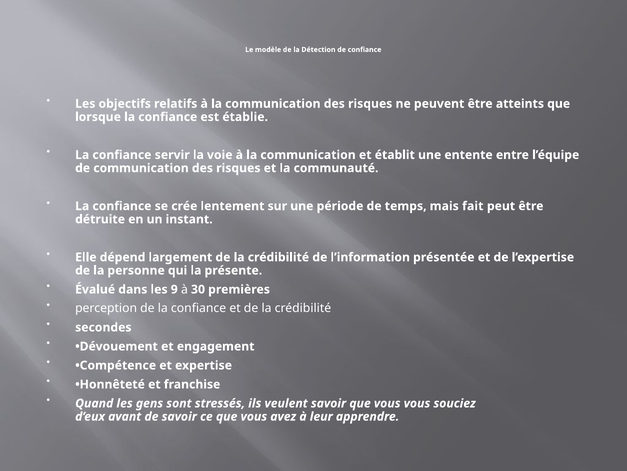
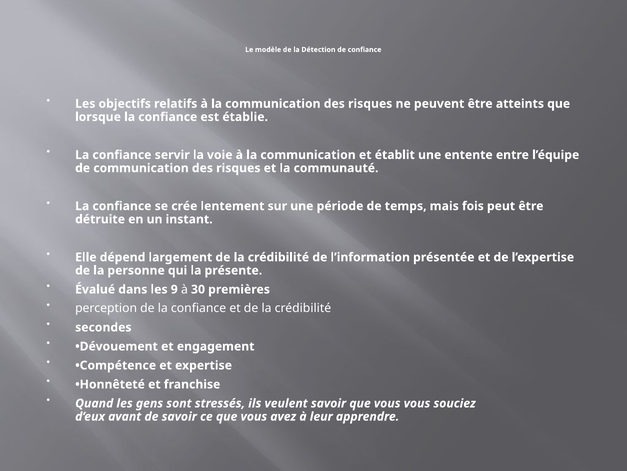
fait: fait -> fois
